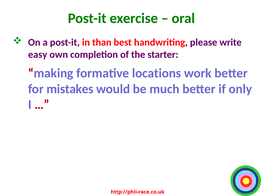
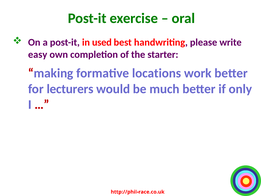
than: than -> used
mistakes: mistakes -> lecturers
